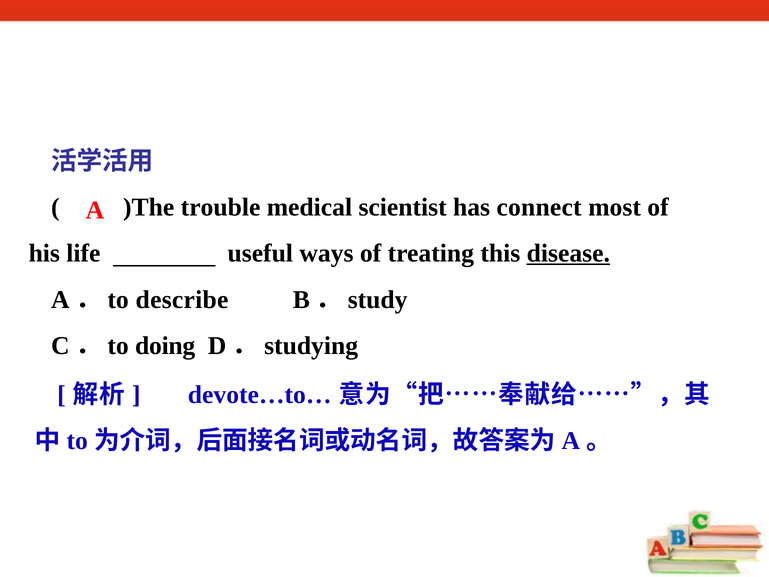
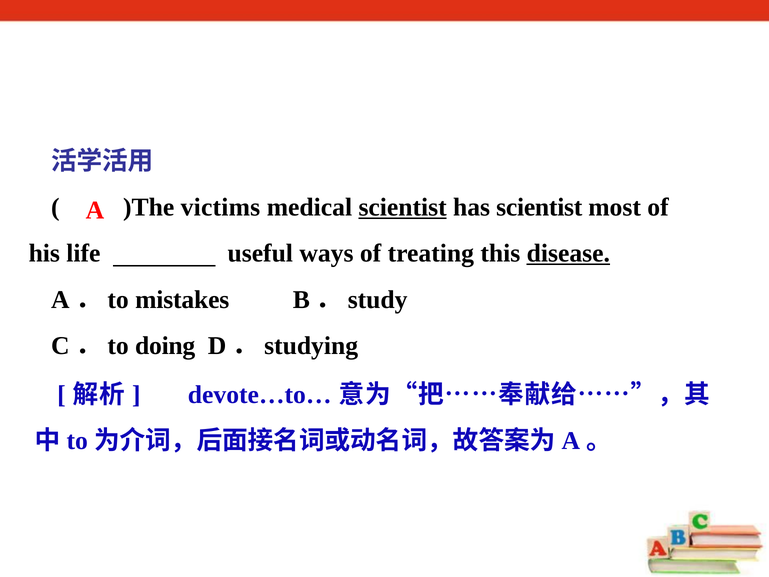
trouble: trouble -> victims
scientist at (403, 207) underline: none -> present
has connect: connect -> scientist
describe: describe -> mistakes
